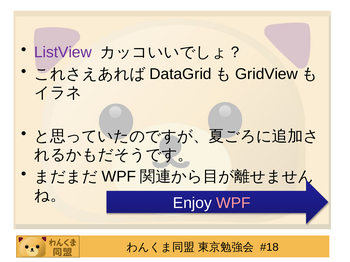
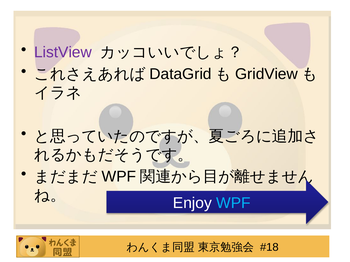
WPF at (233, 203) colour: pink -> light blue
